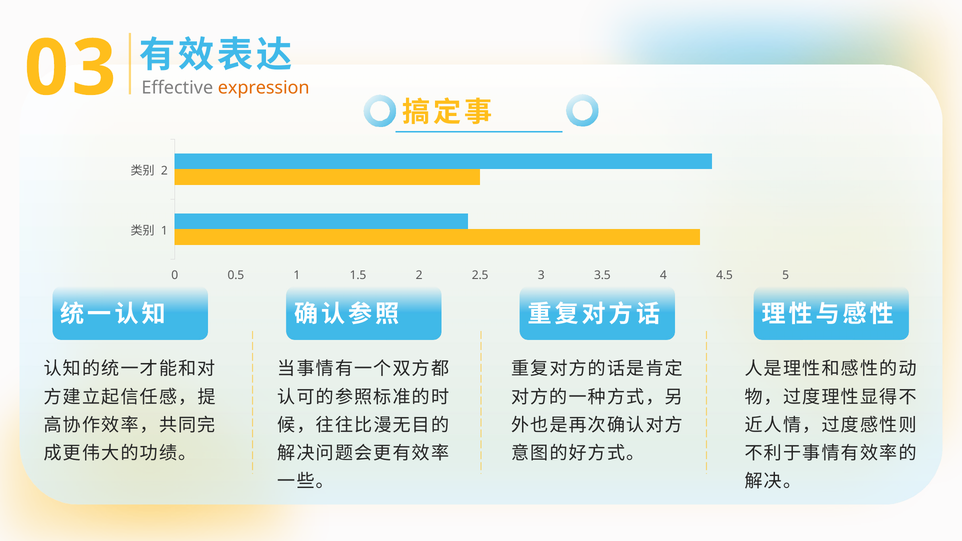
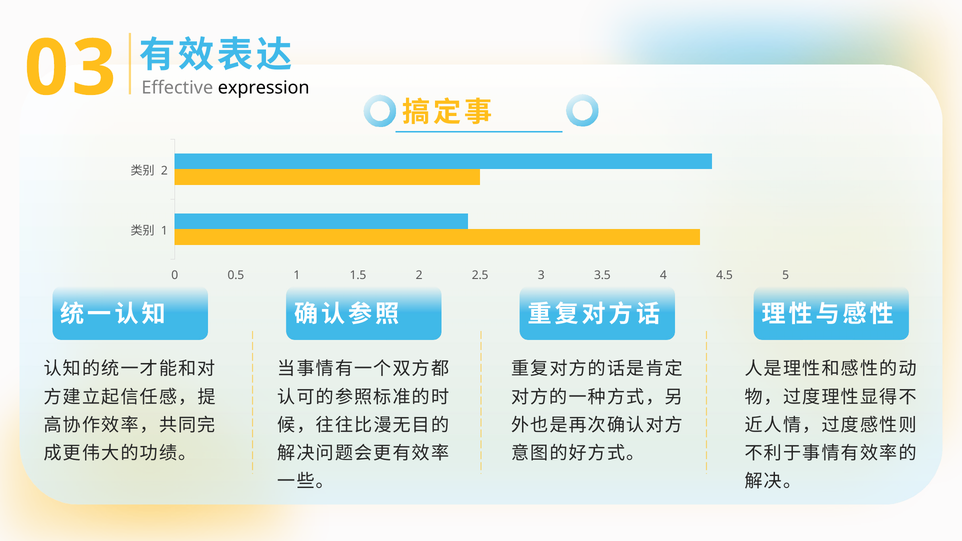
expression colour: orange -> black
